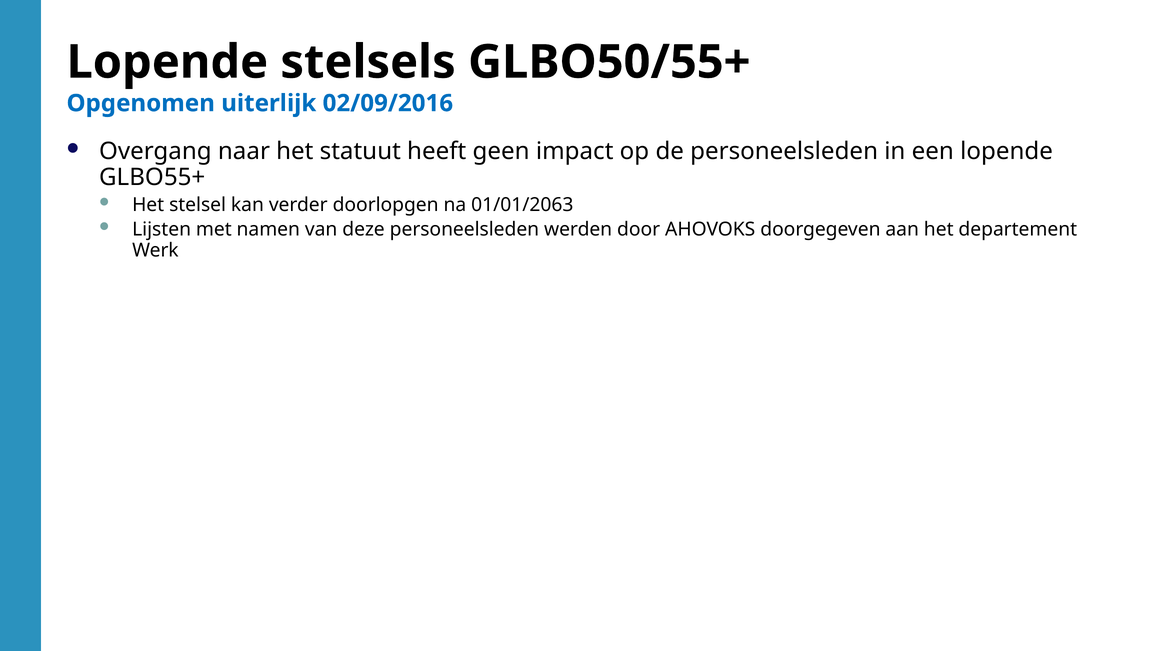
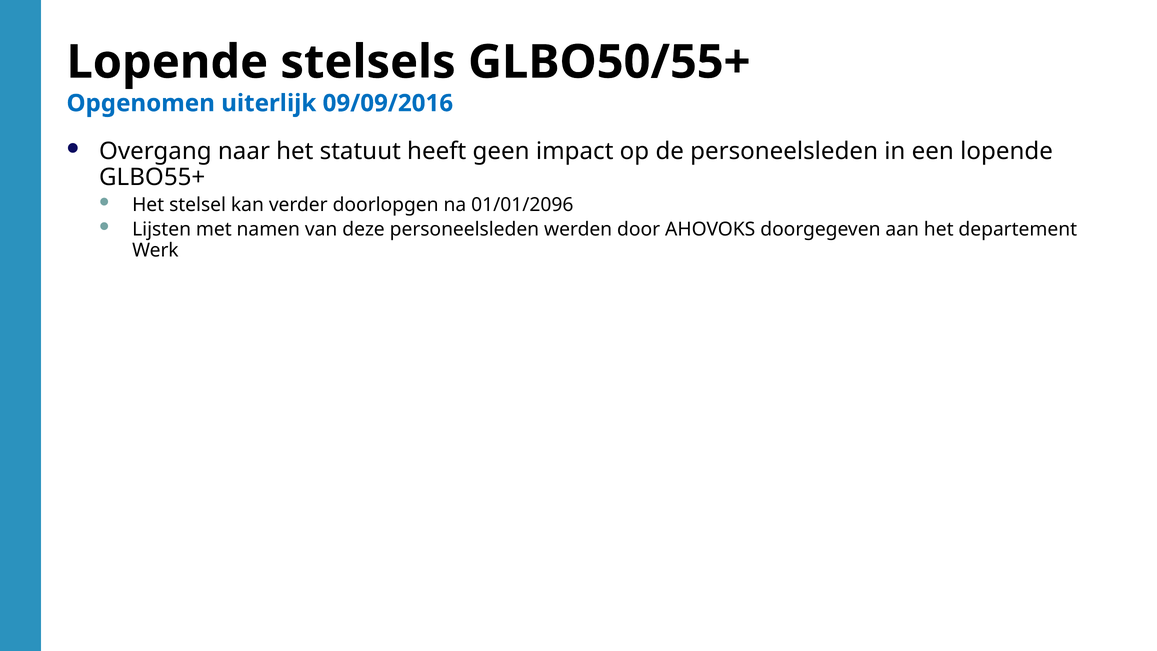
02/09/2016: 02/09/2016 -> 09/09/2016
01/01/2063: 01/01/2063 -> 01/01/2096
